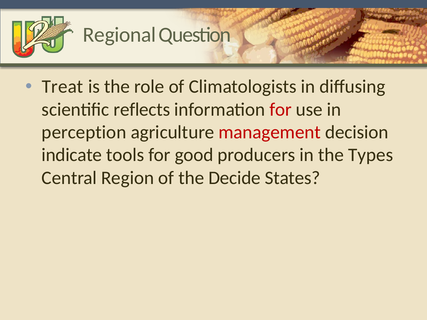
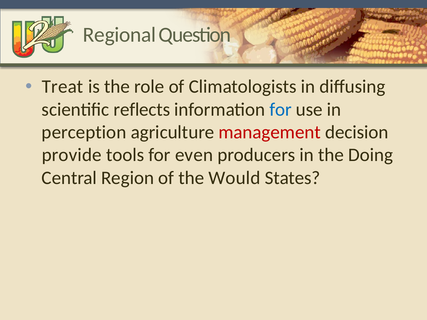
for at (281, 110) colour: red -> blue
indicate: indicate -> provide
good: good -> even
Types: Types -> Doing
Decide: Decide -> Would
